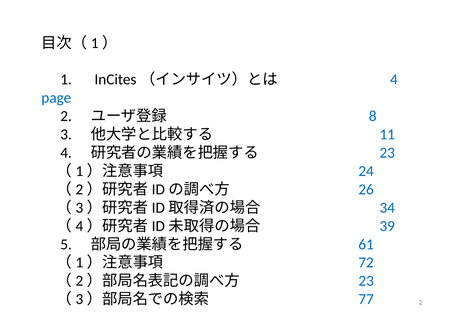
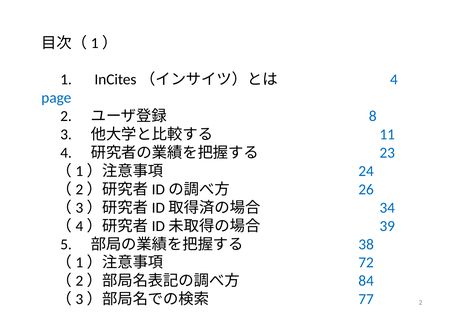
61: 61 -> 38
23 at (366, 281): 23 -> 84
